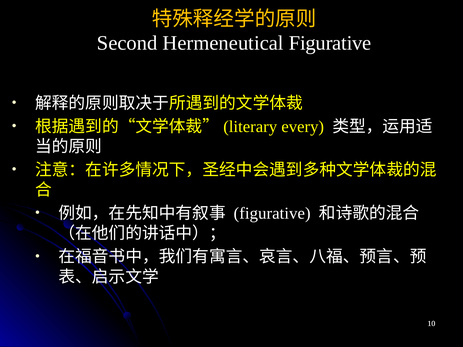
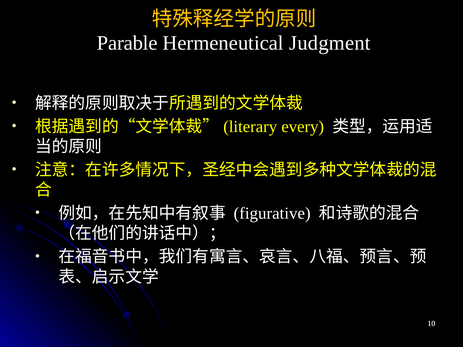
Second: Second -> Parable
Hermeneutical Figurative: Figurative -> Judgment
